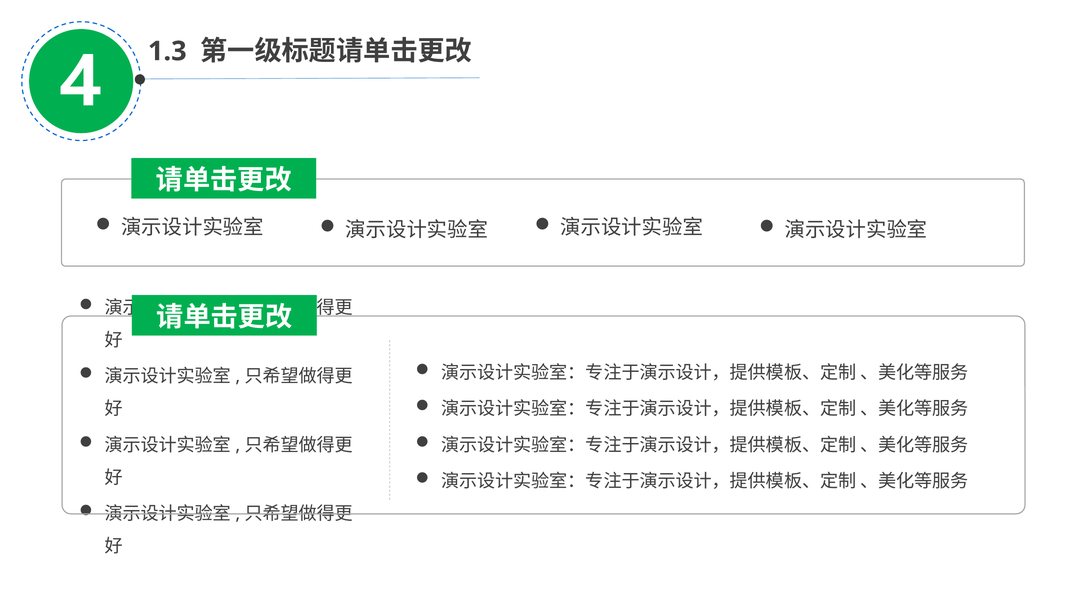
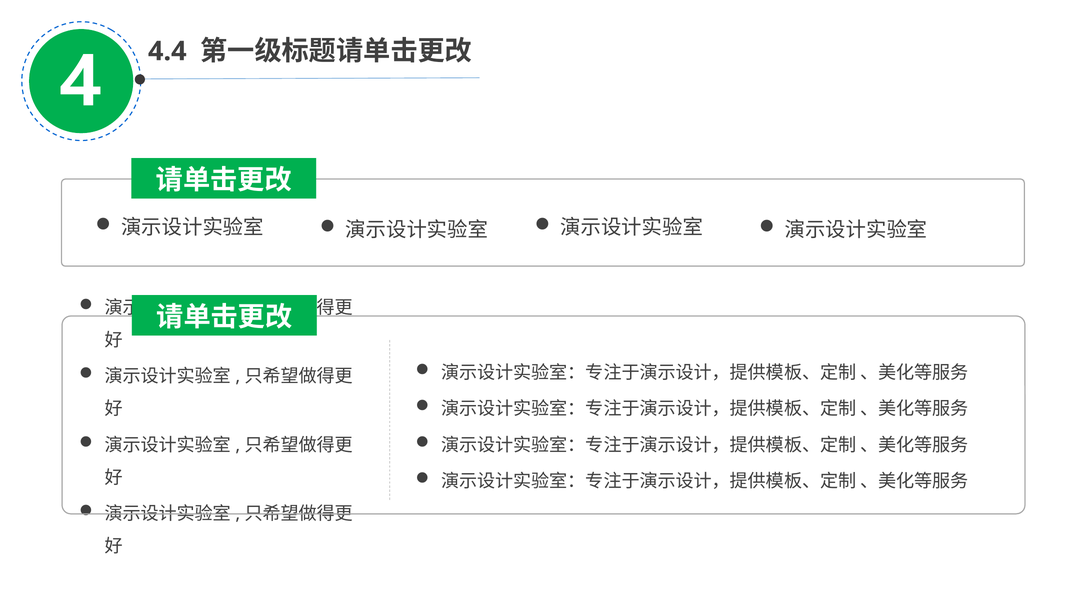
1.3: 1.3 -> 4.4
